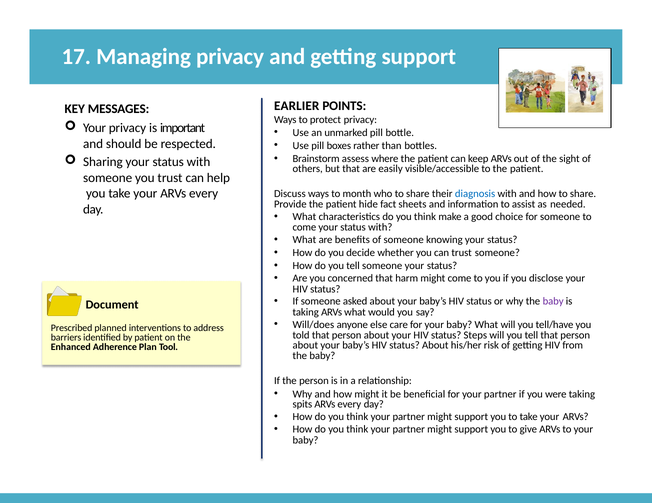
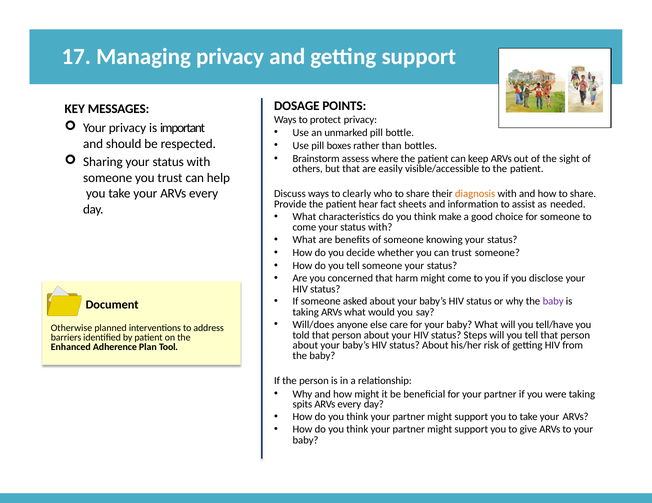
EARLIER: EARLIER -> DOSAGE
month: month -> clearly
diagnosis colour: blue -> orange
hide: hide -> hear
Prescribed: Prescribed -> Otherwise
